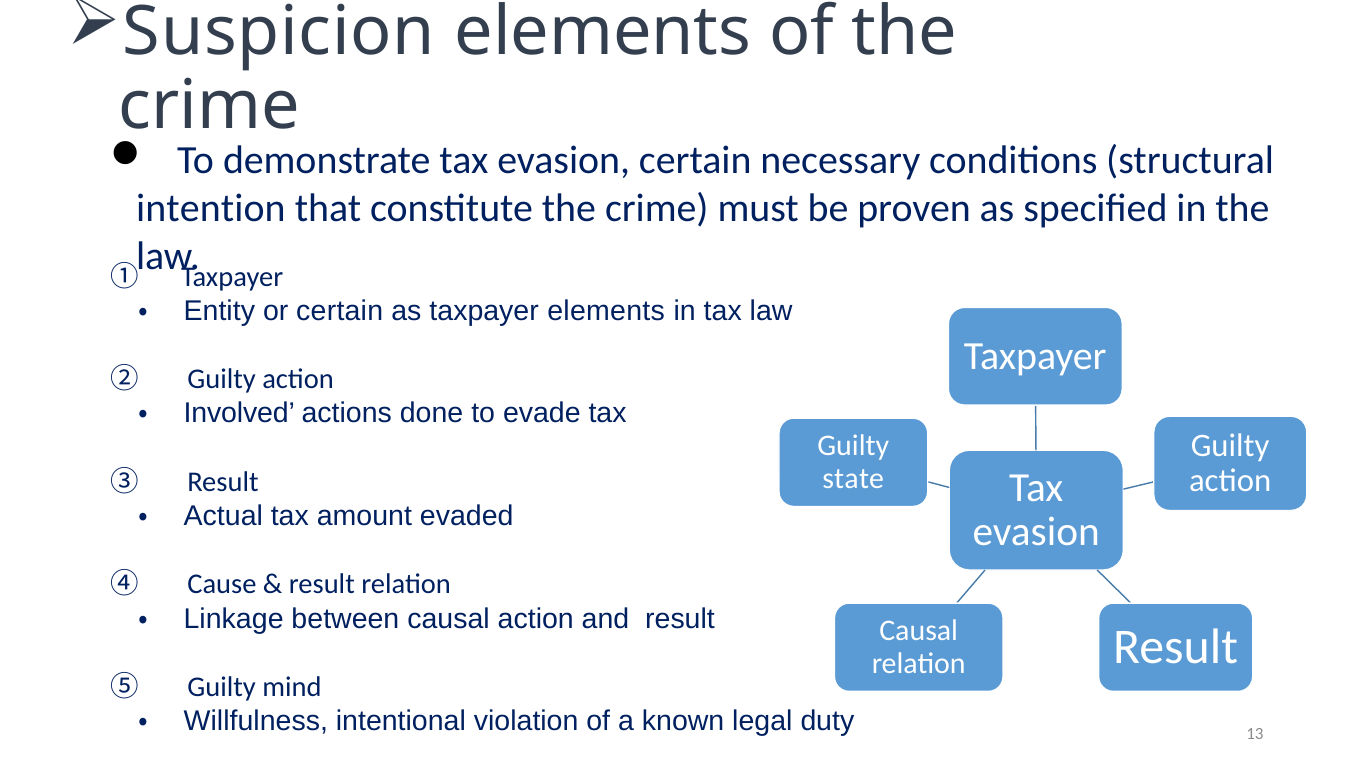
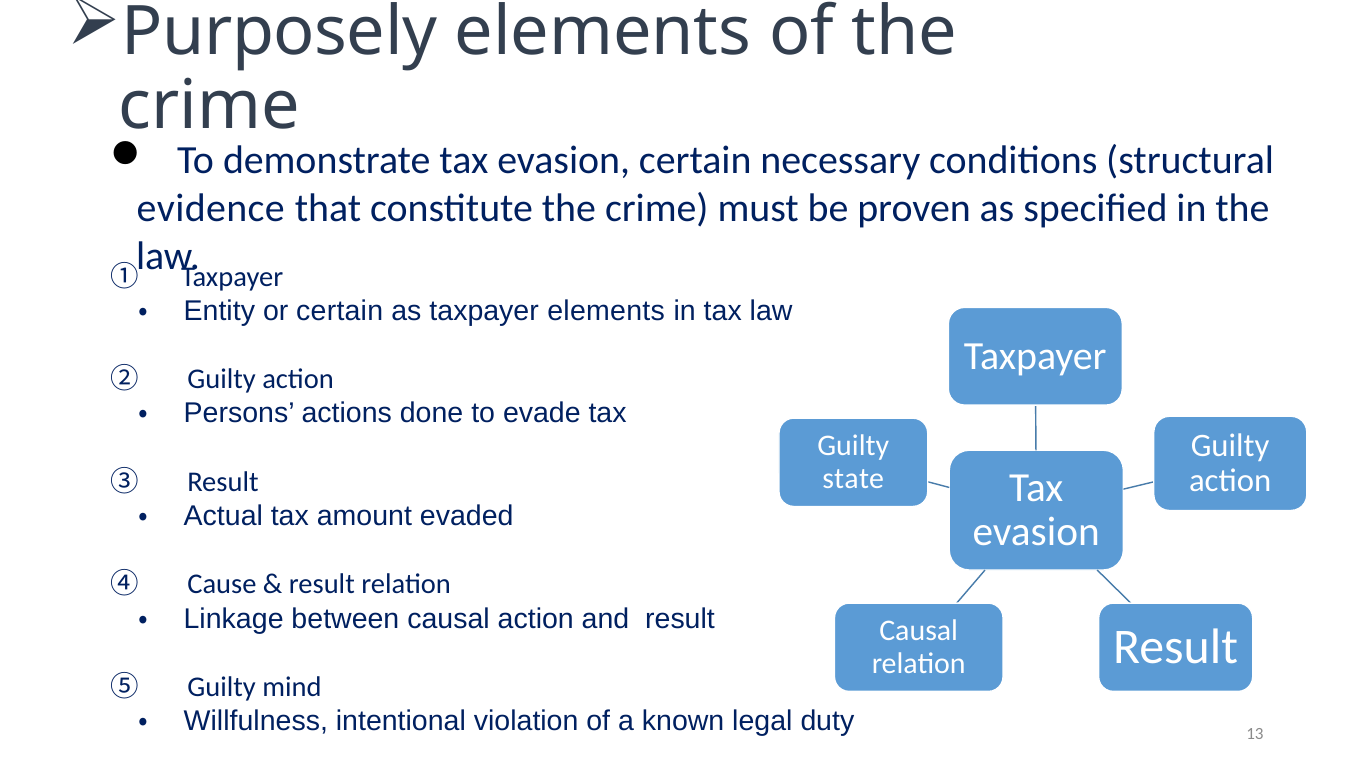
Suspicion: Suspicion -> Purposely
intention: intention -> evidence
Involved: Involved -> Persons
